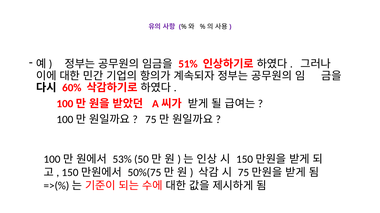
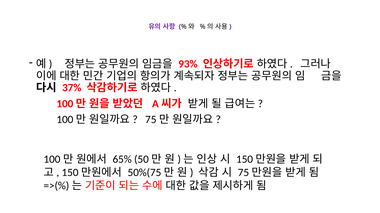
51%: 51% -> 93%
60%: 60% -> 37%
53%: 53% -> 65%
